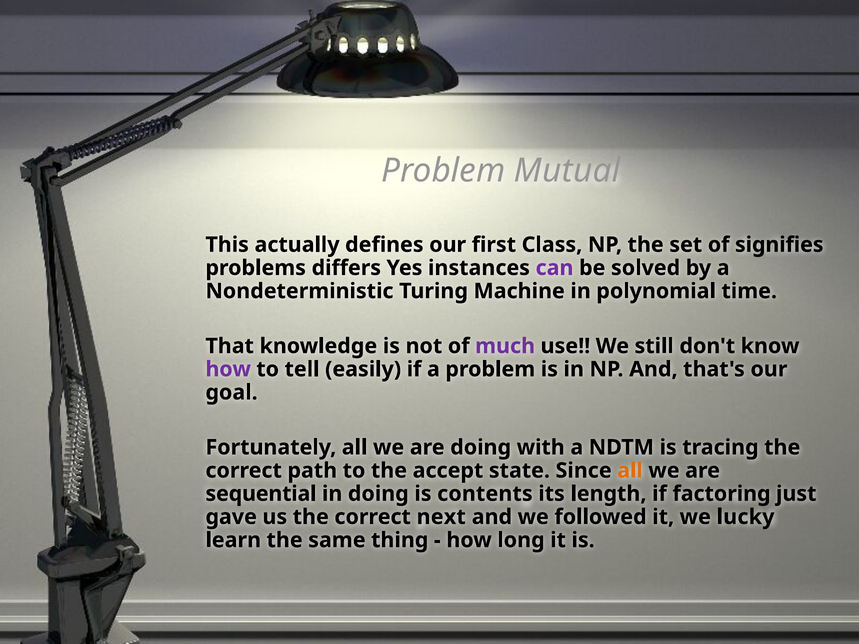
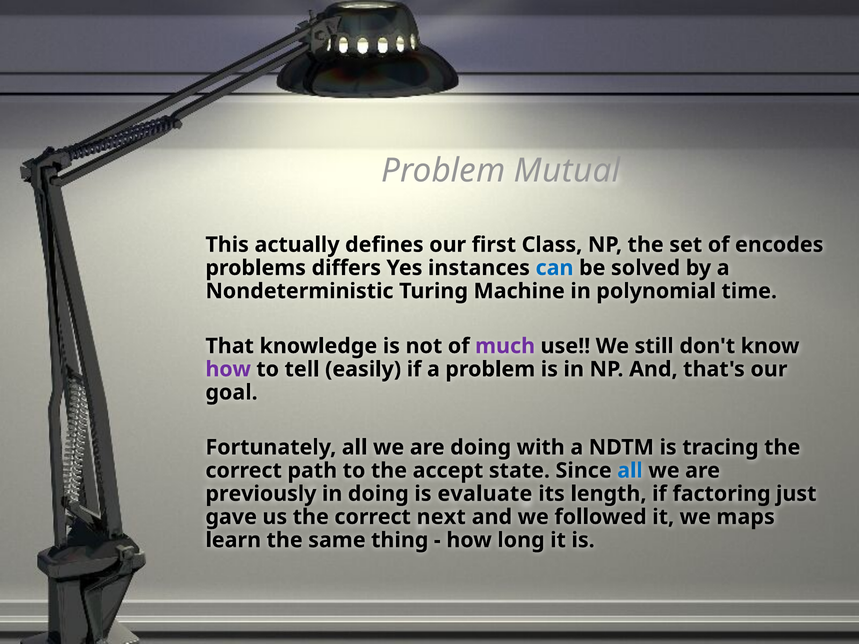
signifies: signifies -> encodes
can colour: purple -> blue
all at (630, 471) colour: orange -> blue
sequential: sequential -> previously
contents: contents -> evaluate
lucky: lucky -> maps
